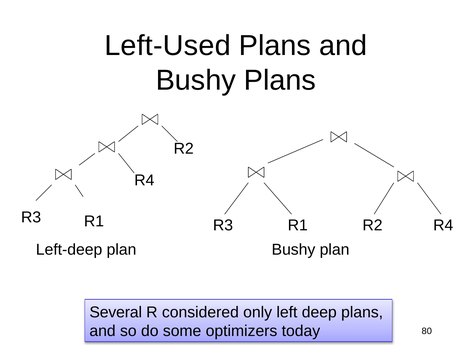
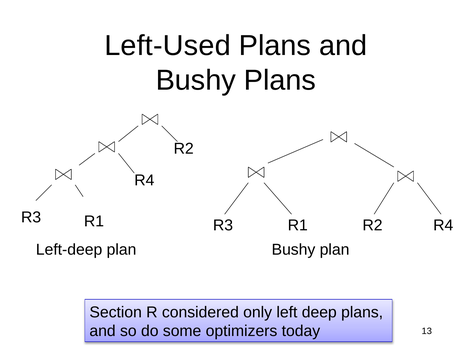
Several: Several -> Section
80: 80 -> 13
